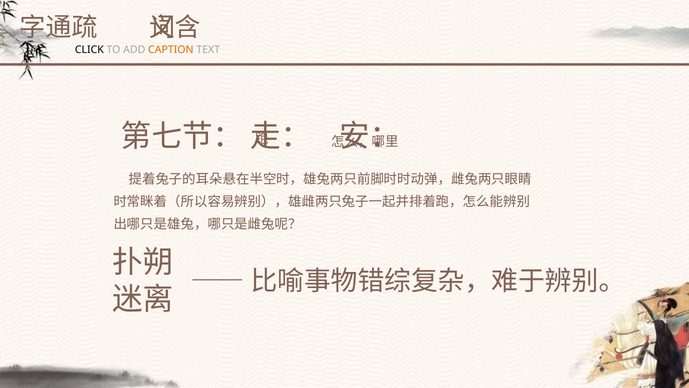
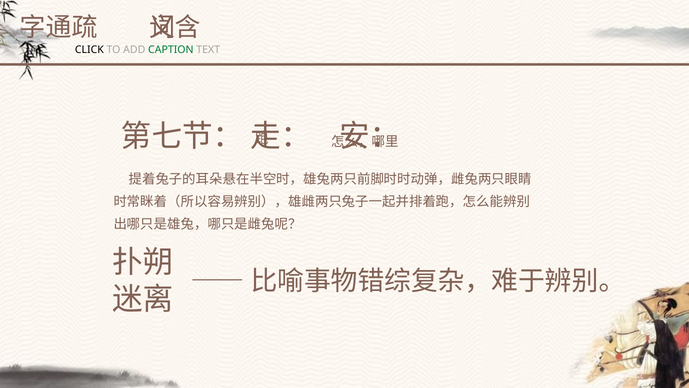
CAPTION colour: orange -> green
